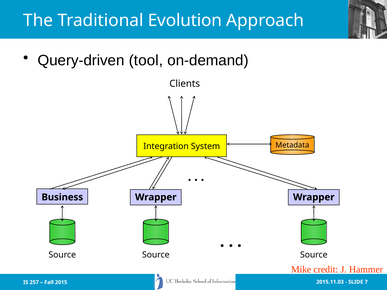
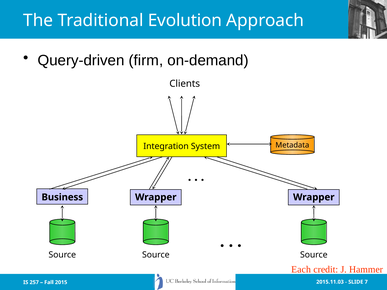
tool: tool -> firm
Mike: Mike -> Each
